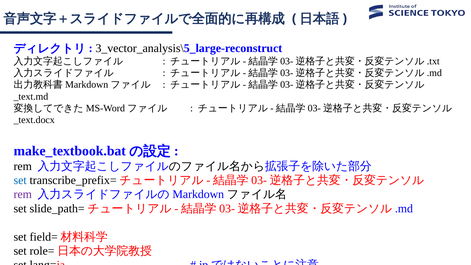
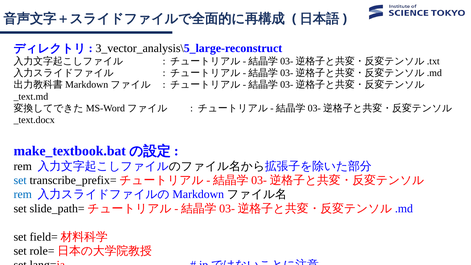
rem at (23, 194) colour: purple -> blue
